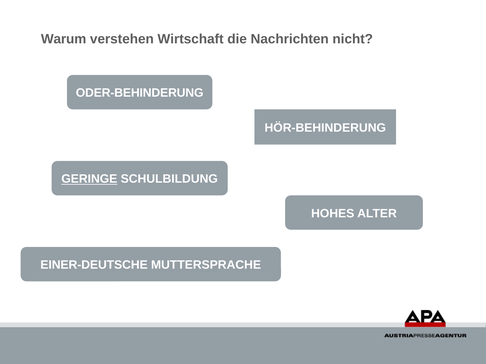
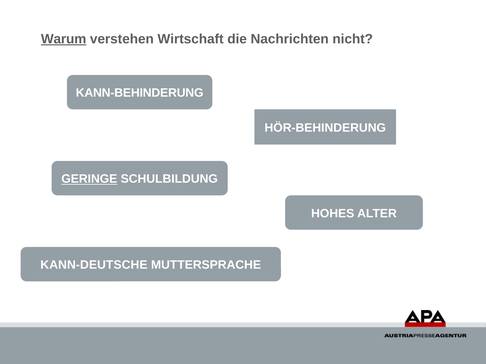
Warum underline: none -> present
ODER-BEHINDERUNG: ODER-BEHINDERUNG -> KANN-BEHINDERUNG
EINER-DEUTSCHE: EINER-DEUTSCHE -> KANN-DEUTSCHE
